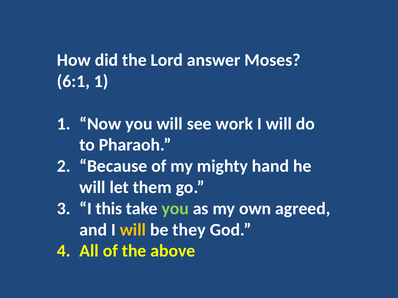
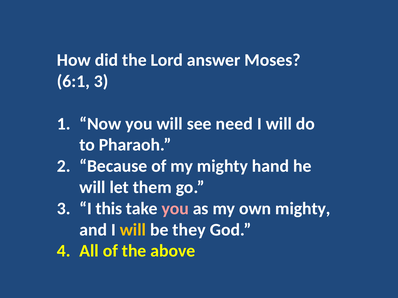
6:1 1: 1 -> 3
work: work -> need
you at (175, 209) colour: light green -> pink
own agreed: agreed -> mighty
